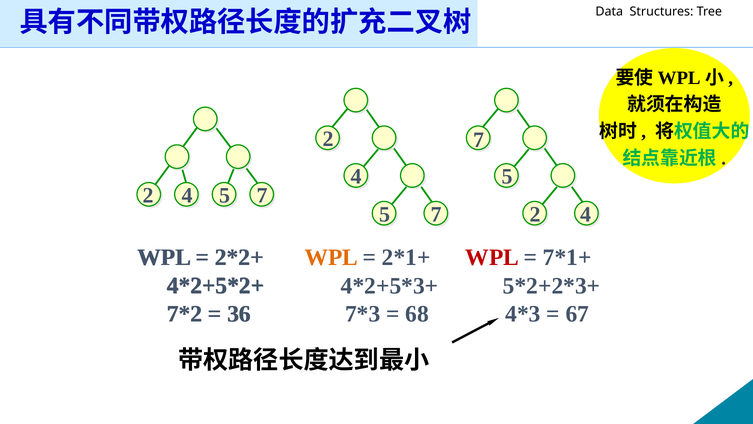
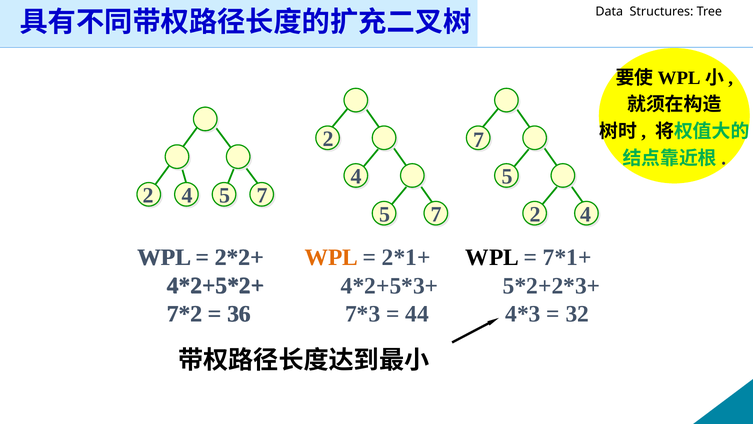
WPL at (492, 257) colour: red -> black
68: 68 -> 44
67: 67 -> 32
